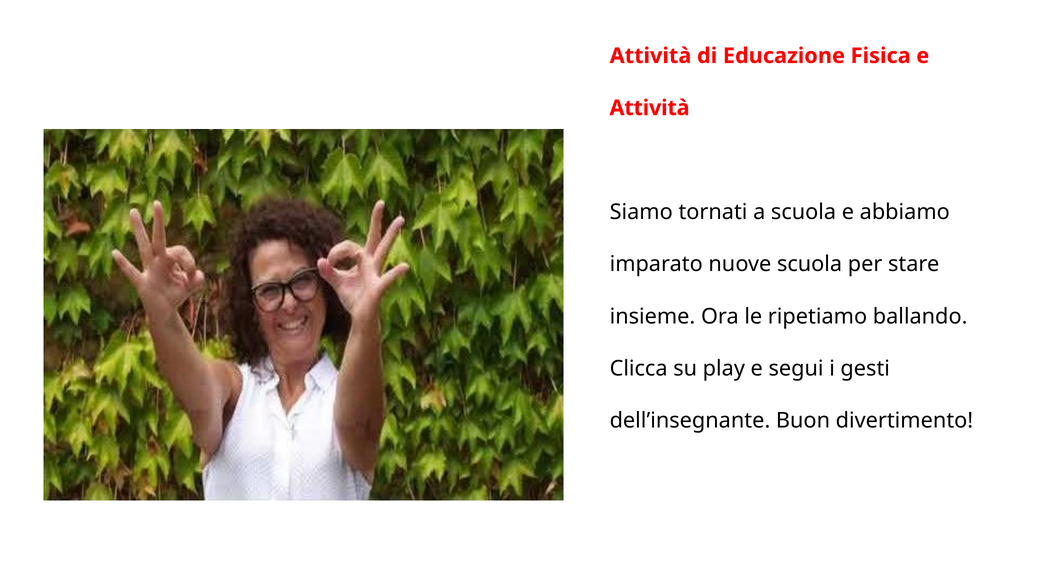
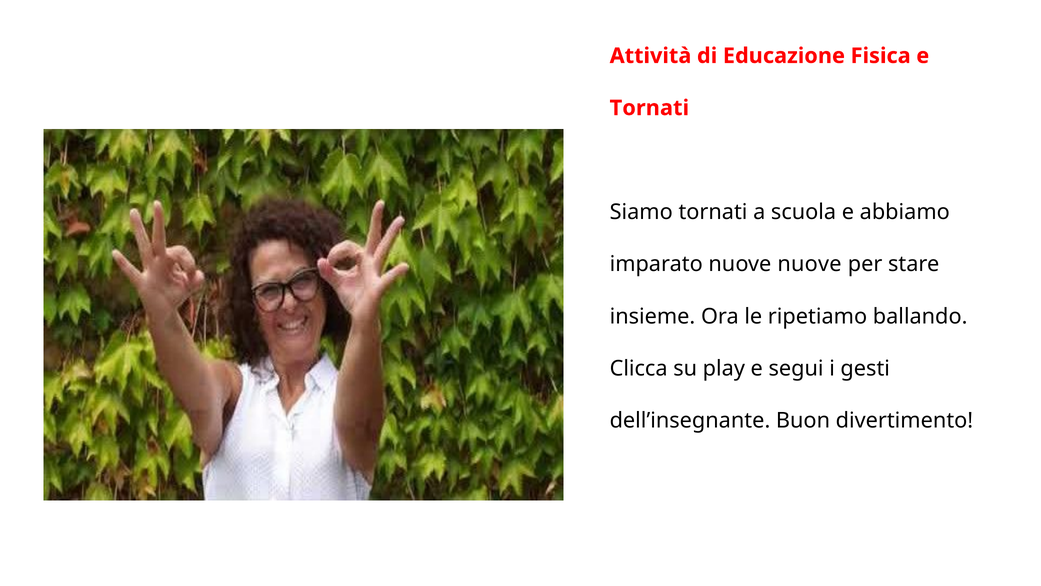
Attività at (650, 108): Attività -> Tornati
nuove scuola: scuola -> nuove
